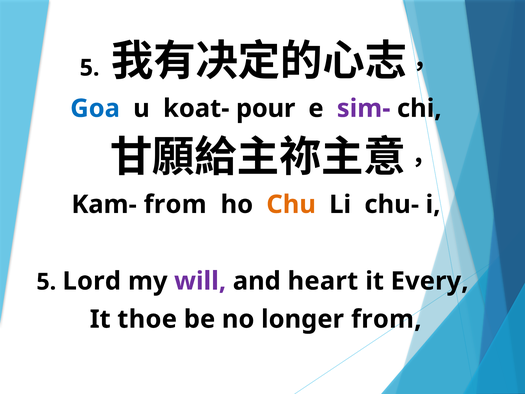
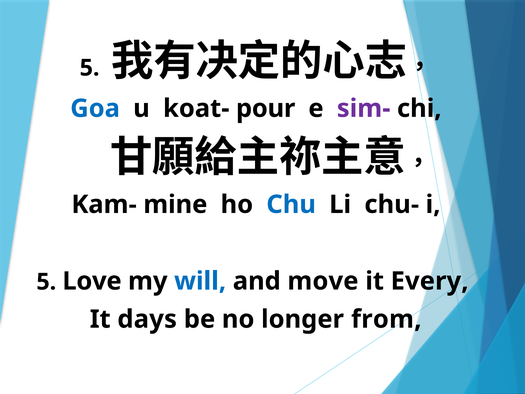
Kam- from: from -> mine
Chu colour: orange -> blue
Lord: Lord -> Love
will colour: purple -> blue
heart: heart -> move
thoe: thoe -> days
